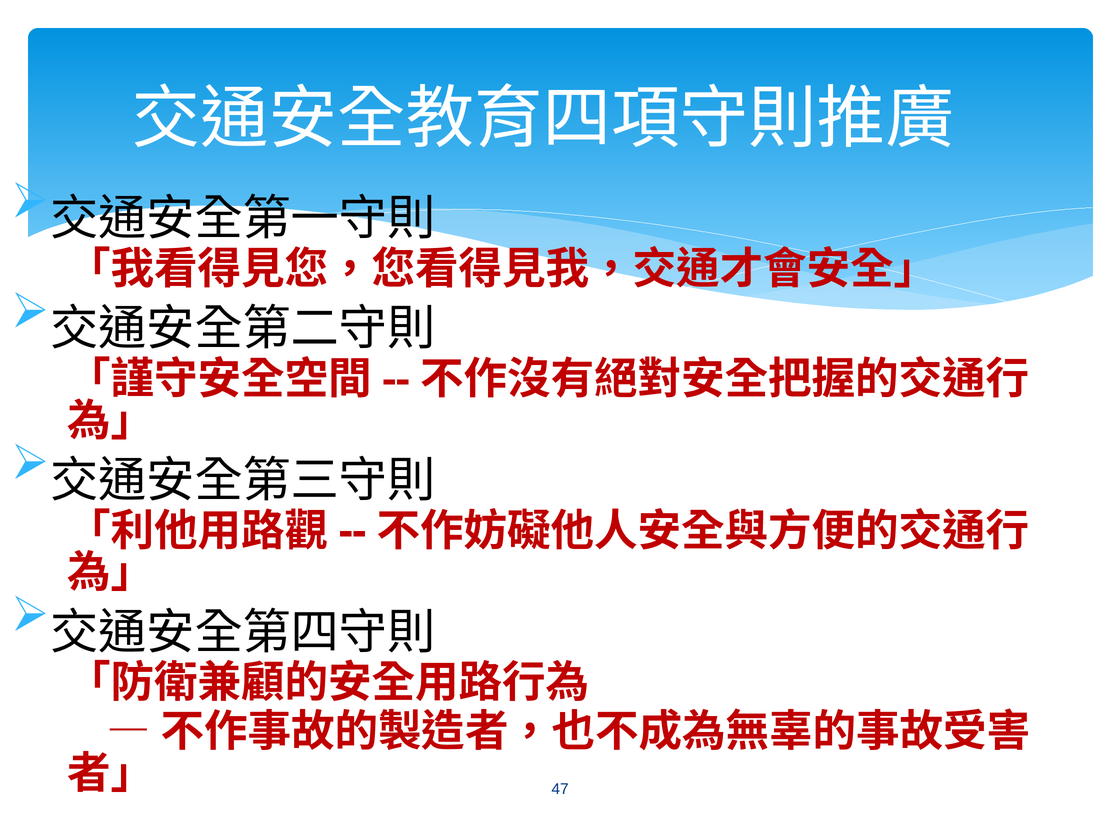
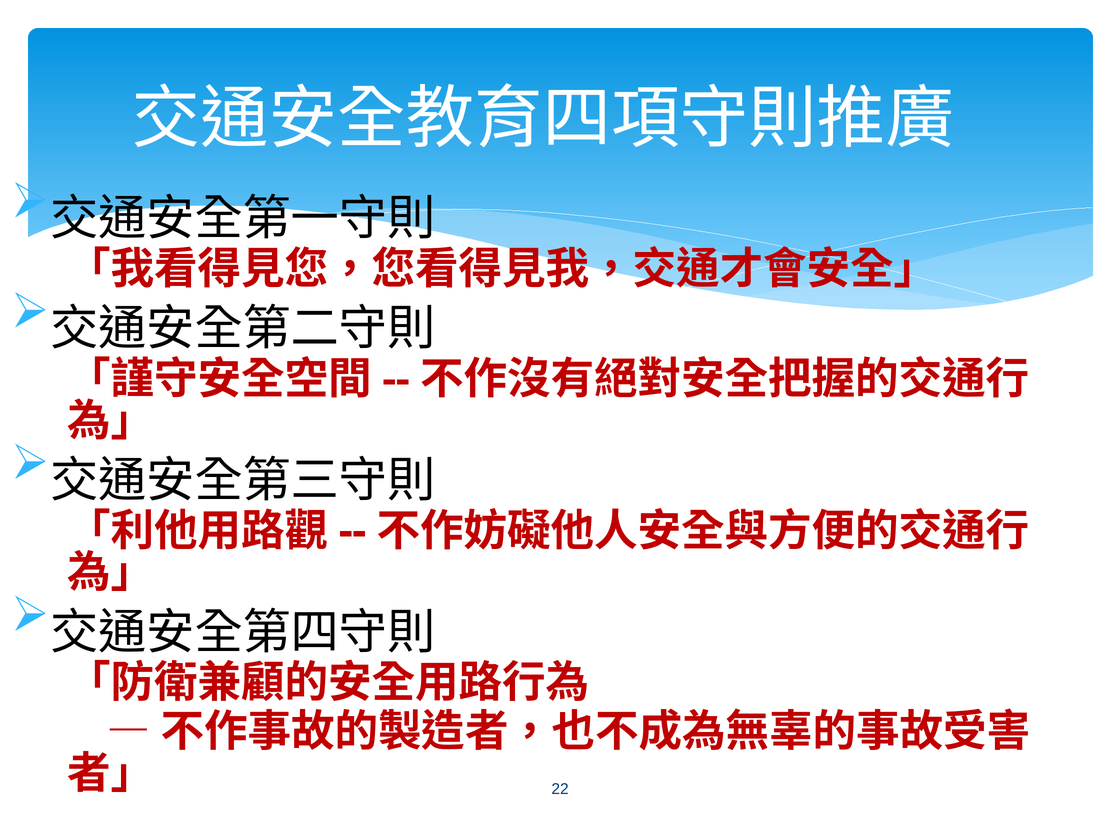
47: 47 -> 22
